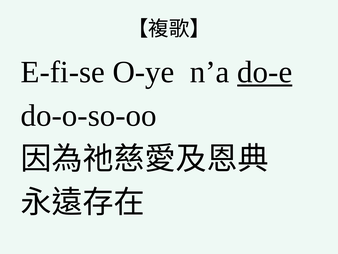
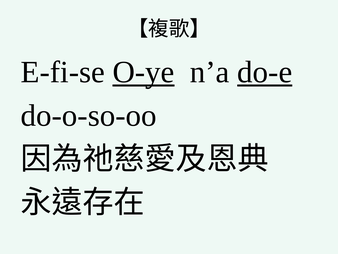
O-ye underline: none -> present
